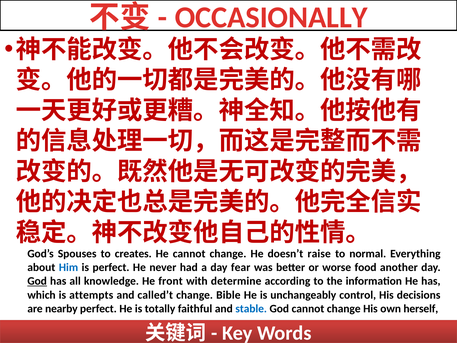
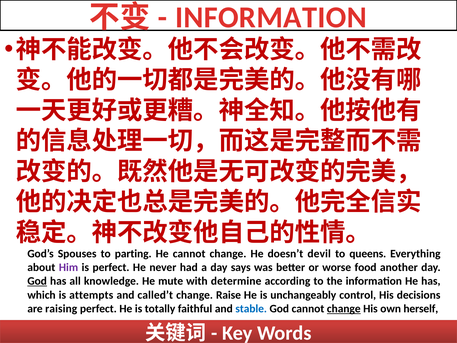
OCCASIONALLY at (271, 17): OCCASIONALLY -> INFORMATION
creates: creates -> parting
raise: raise -> devil
normal: normal -> queens
Him colour: blue -> purple
fear: fear -> says
front: front -> mute
Bible: Bible -> Raise
nearby: nearby -> raising
change at (344, 308) underline: none -> present
